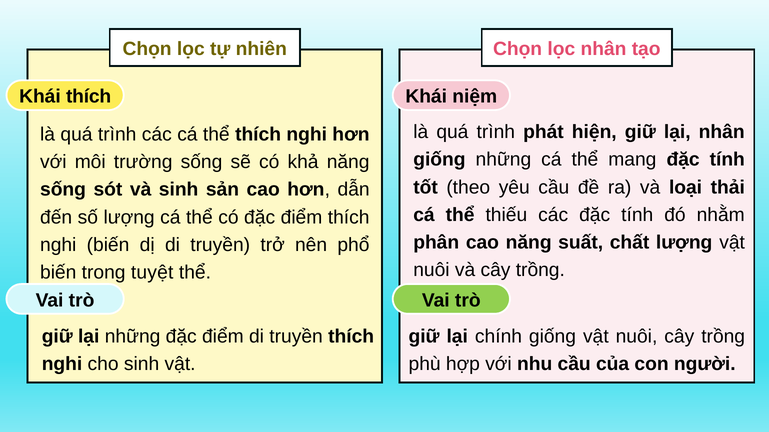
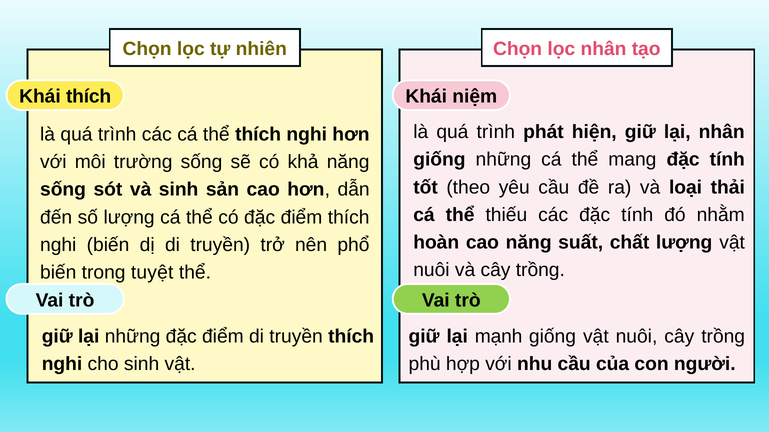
phân: phân -> hoàn
chính: chính -> mạnh
